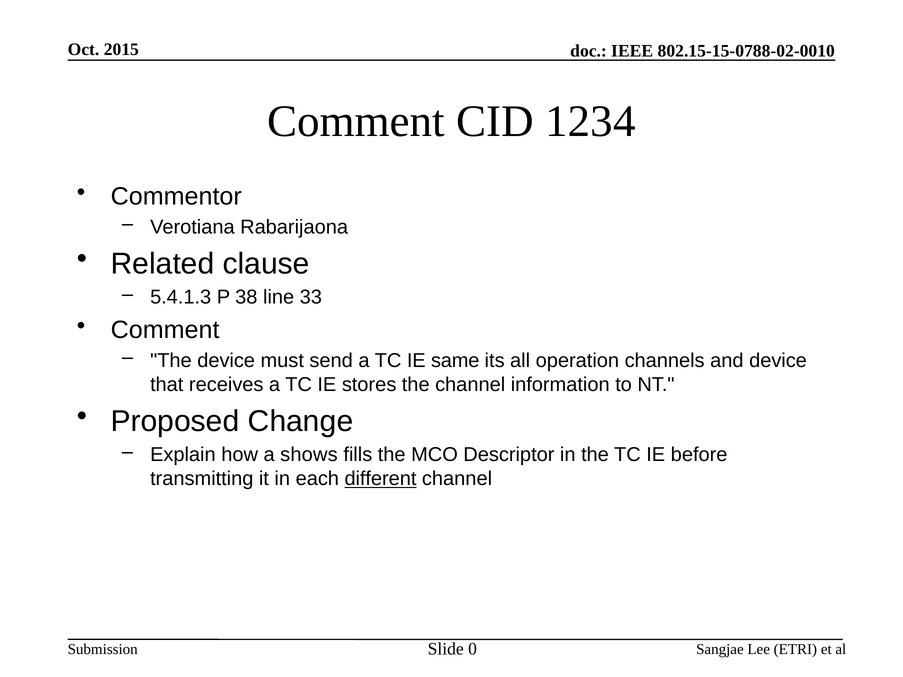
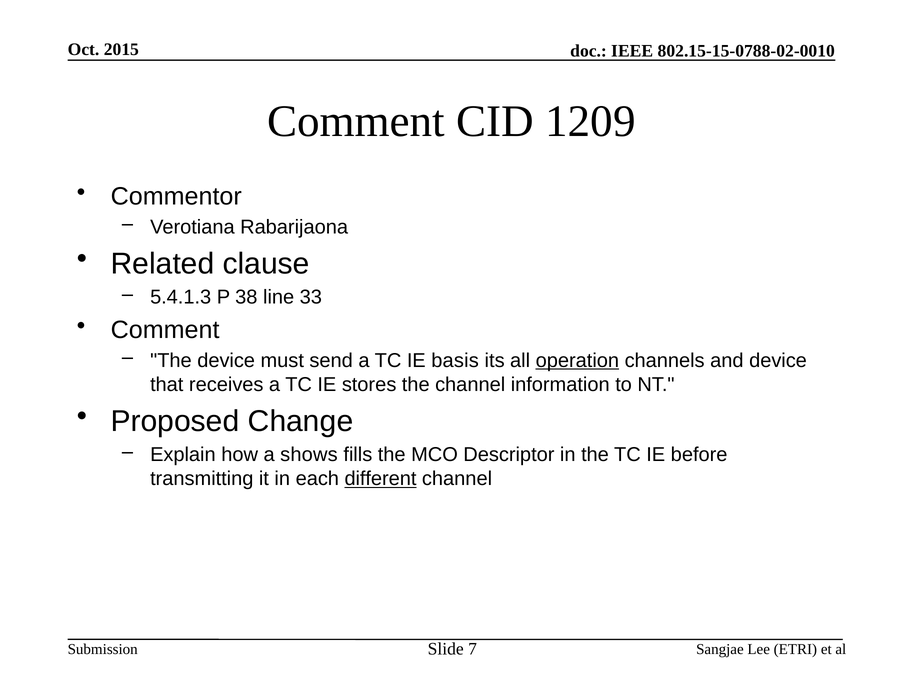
1234: 1234 -> 1209
same: same -> basis
operation underline: none -> present
0: 0 -> 7
